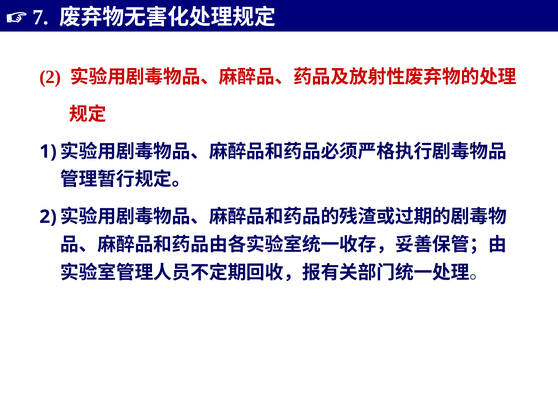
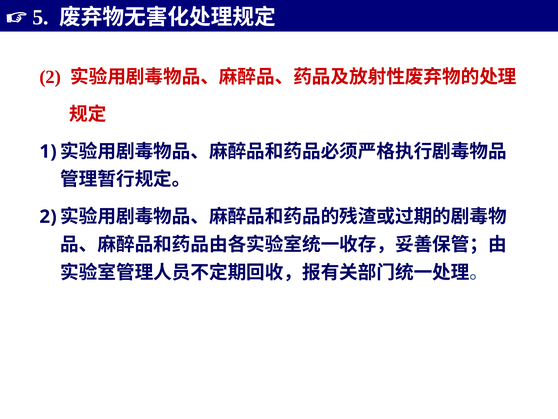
7: 7 -> 5
